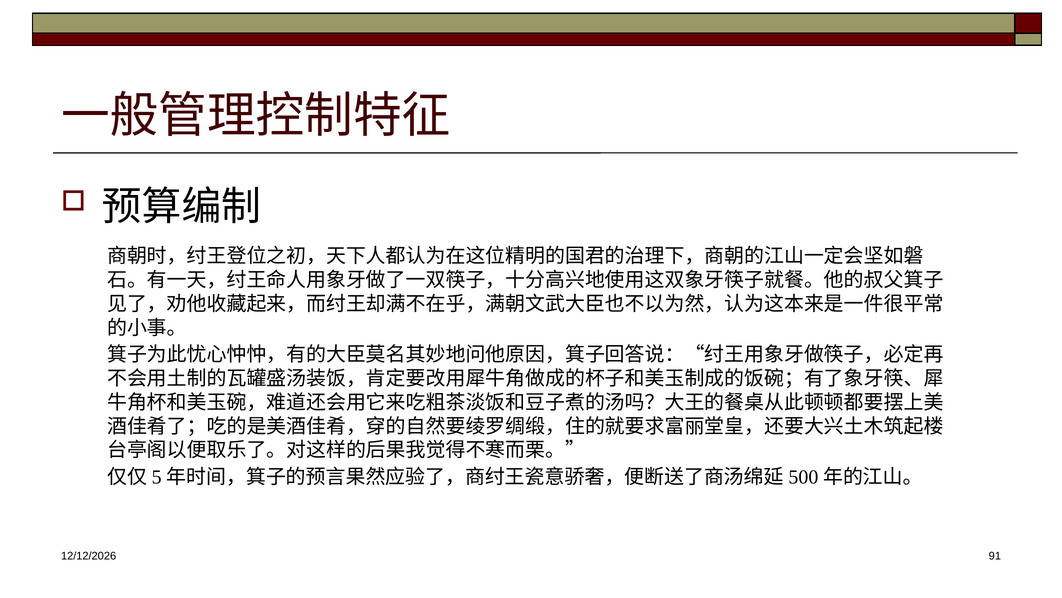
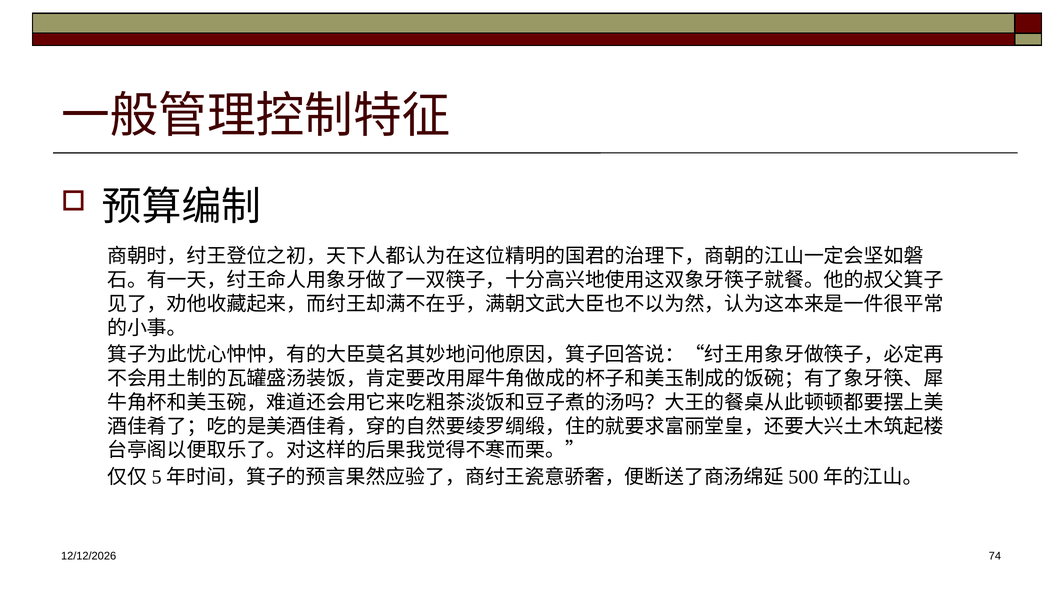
91: 91 -> 74
